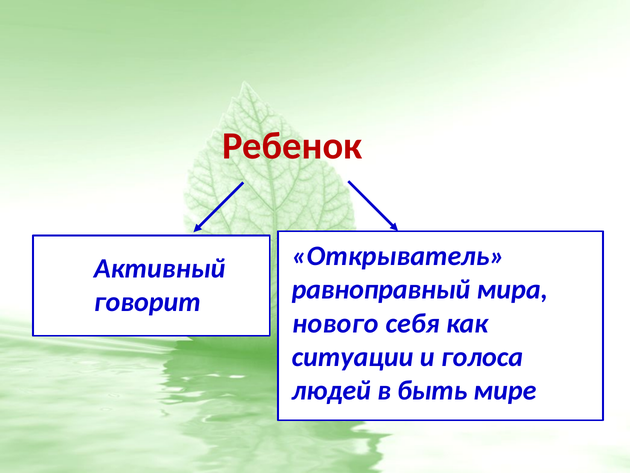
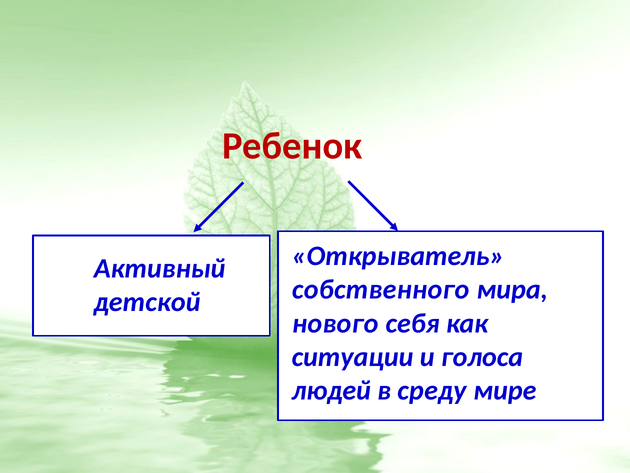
равноправный: равноправный -> собственного
говорит: говорит -> детской
быть: быть -> среду
